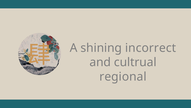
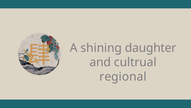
incorrect: incorrect -> daughter
